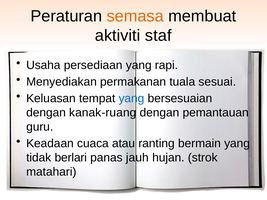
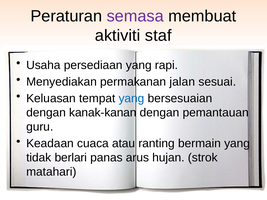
semasa colour: orange -> purple
tuala: tuala -> jalan
kanak-ruang: kanak-ruang -> kanak-kanan
jauh: jauh -> arus
